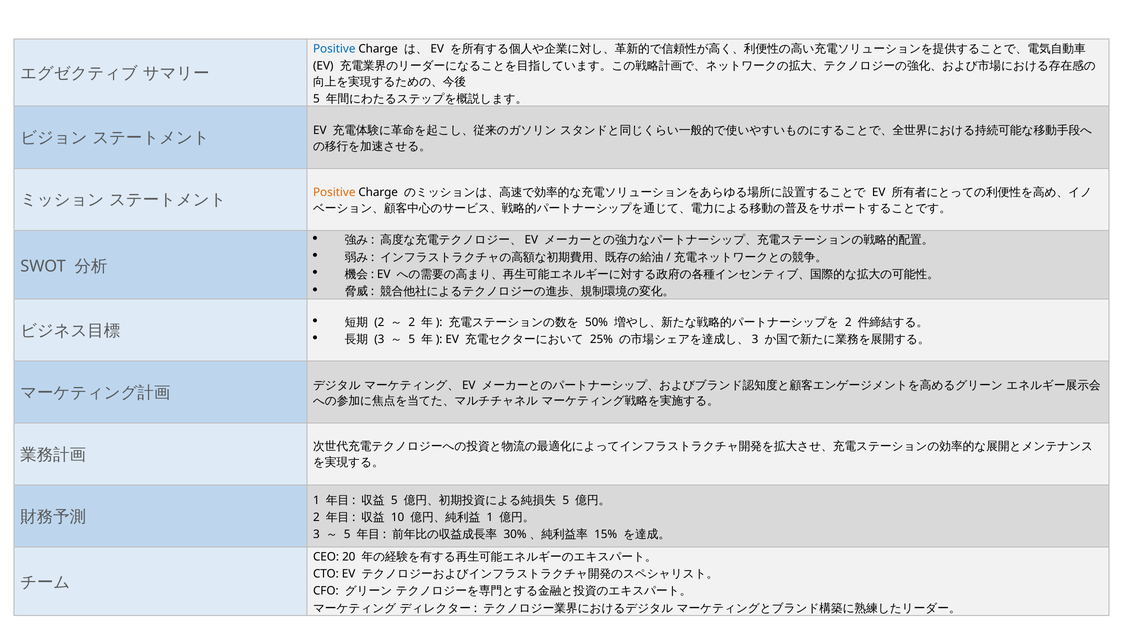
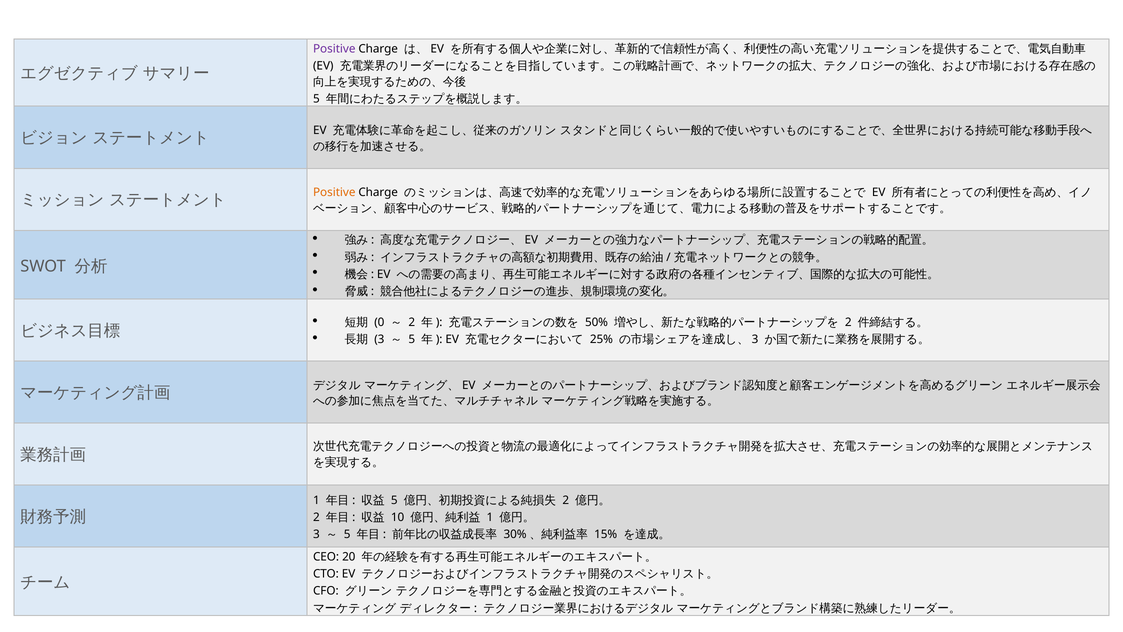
Positive at (334, 49) colour: blue -> purple
2 at (379, 322): 2 -> 0
5 at (566, 500): 5 -> 2
